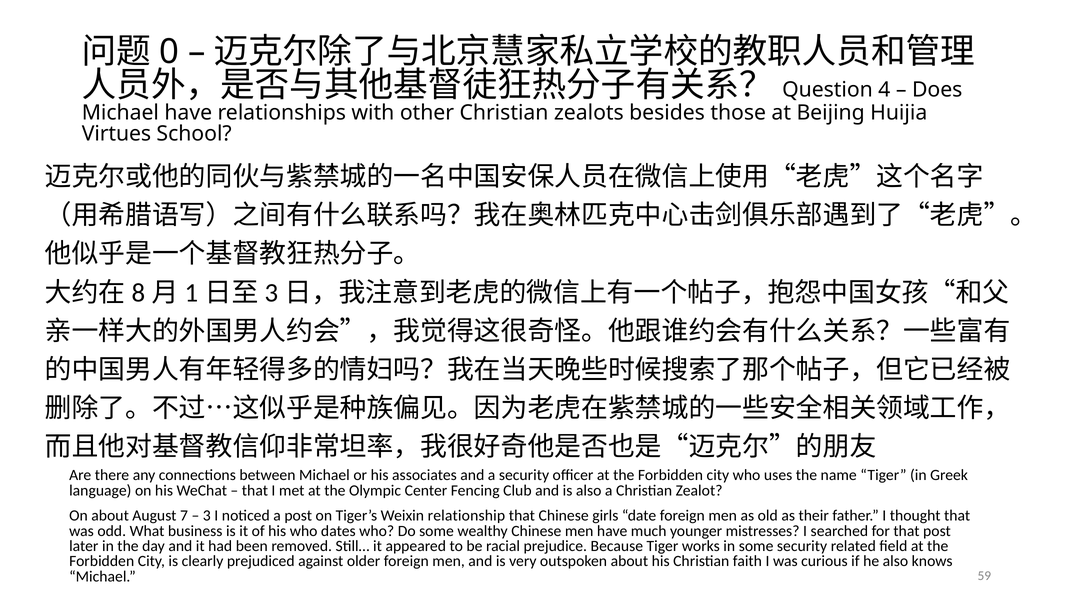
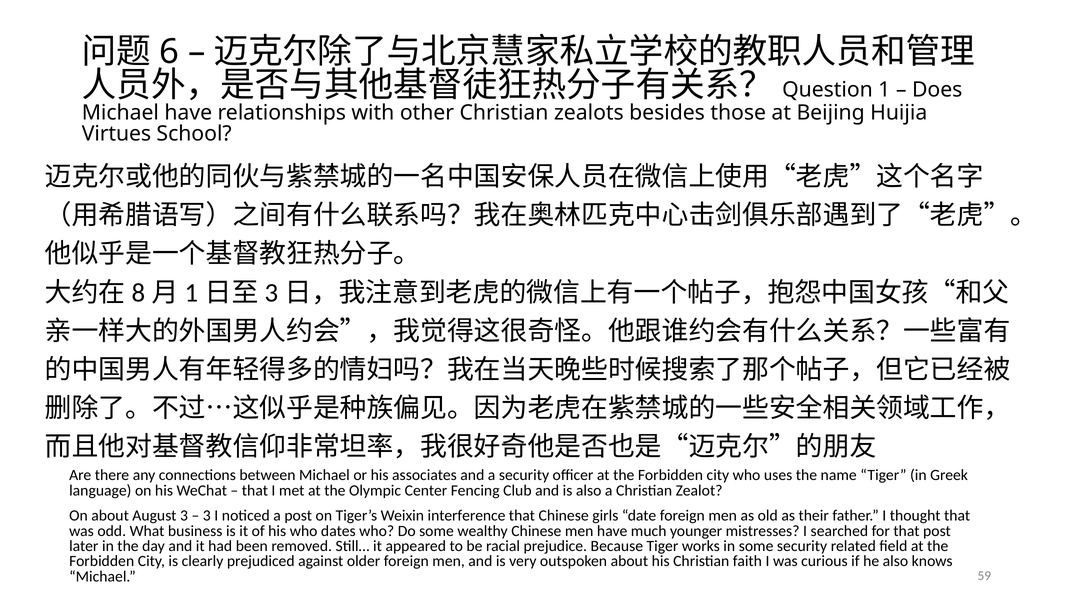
0: 0 -> 6
4: 4 -> 1
August 7: 7 -> 3
relationship: relationship -> interference
